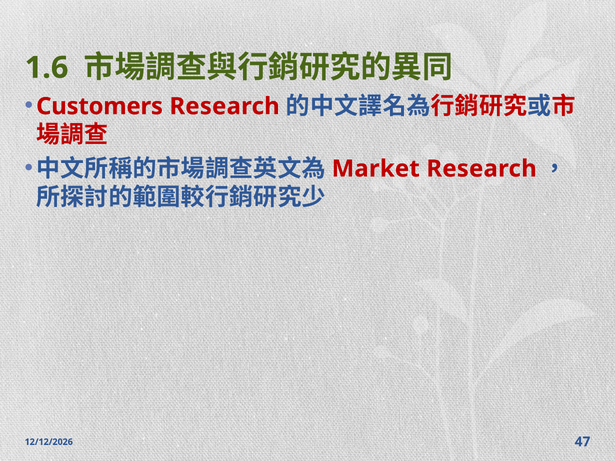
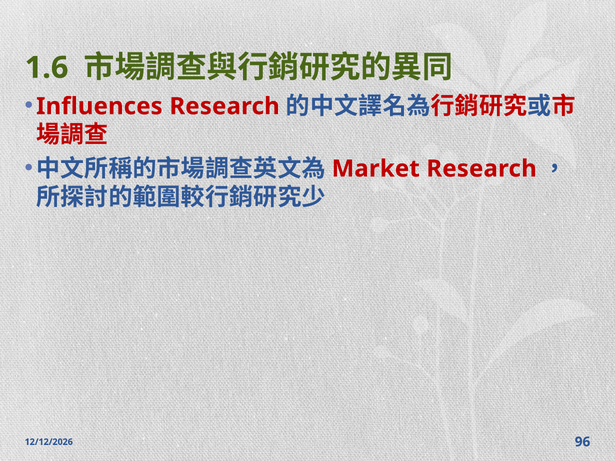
Customers: Customers -> Influences
47: 47 -> 96
